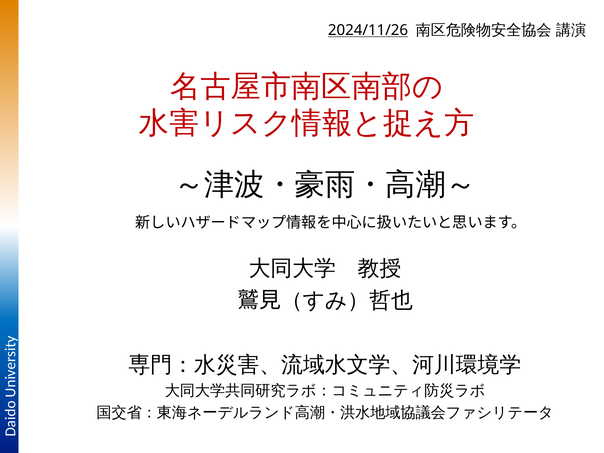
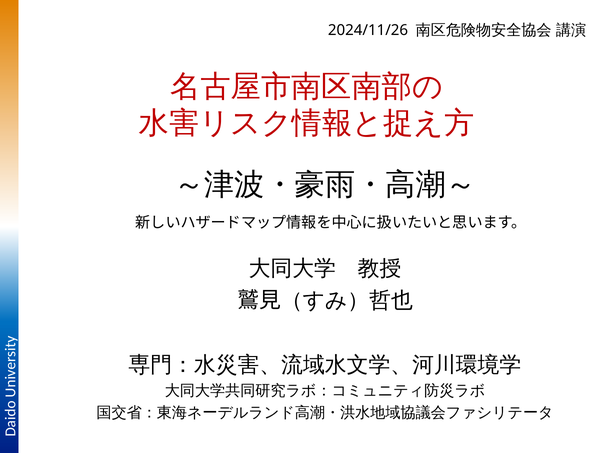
2024/11/26 underline: present -> none
